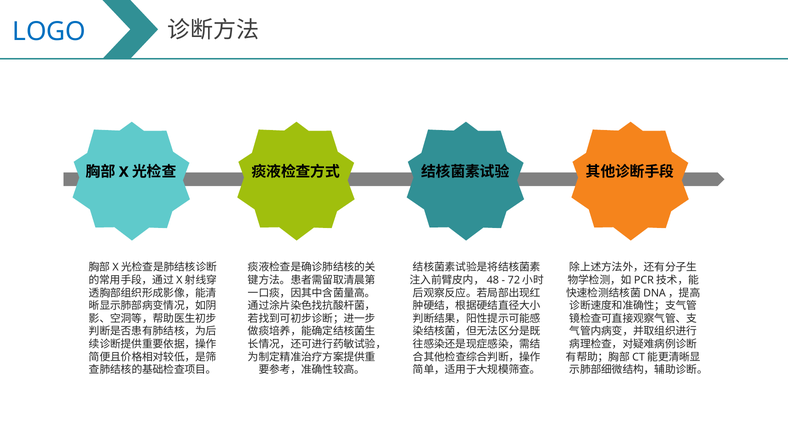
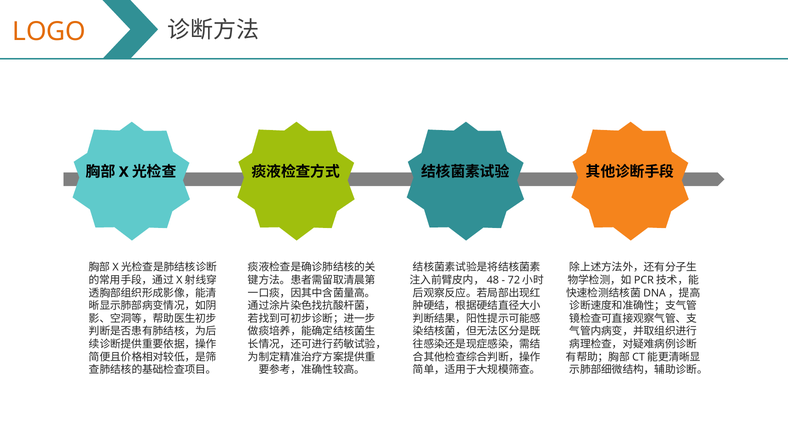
LOGO colour: blue -> orange
